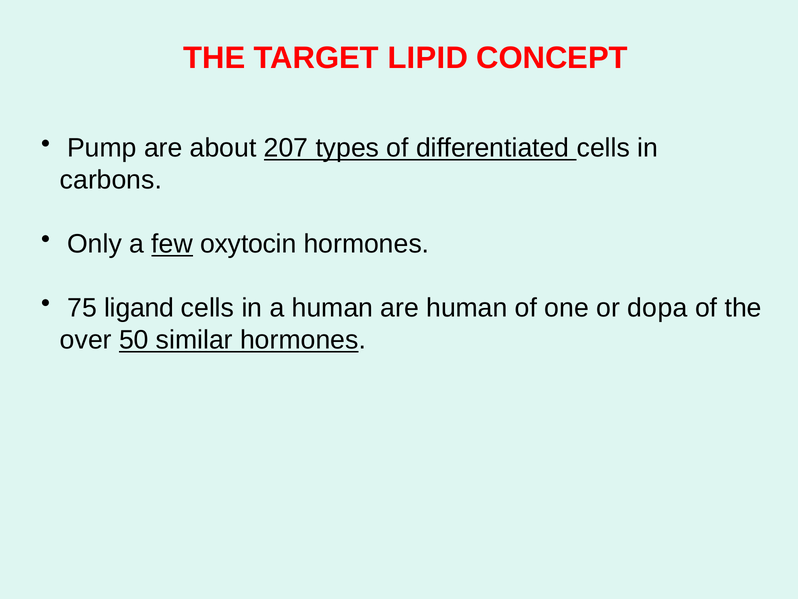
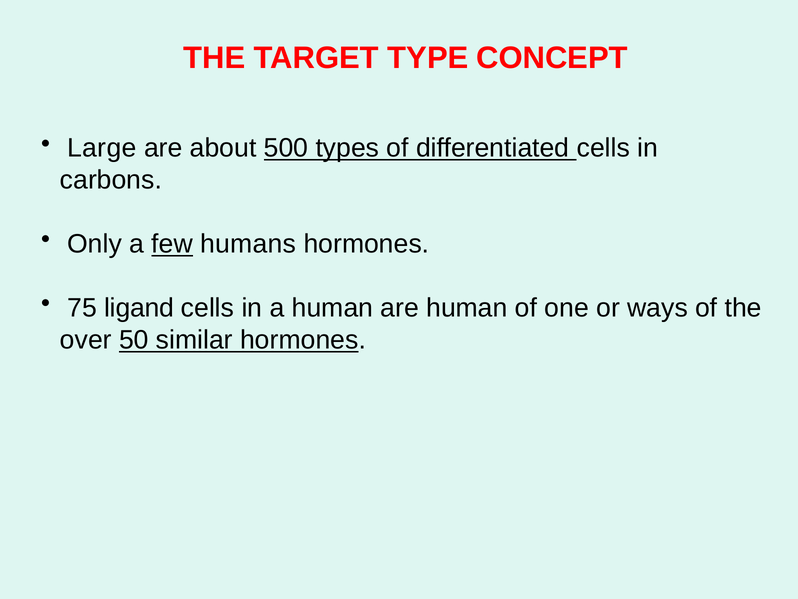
LIPID: LIPID -> TYPE
Pump: Pump -> Large
207: 207 -> 500
oxytocin: oxytocin -> humans
dopa: dopa -> ways
